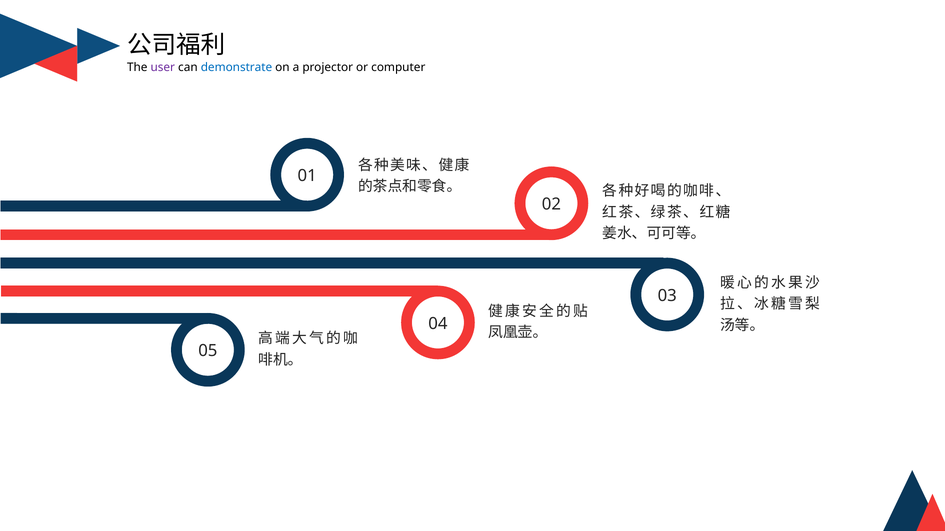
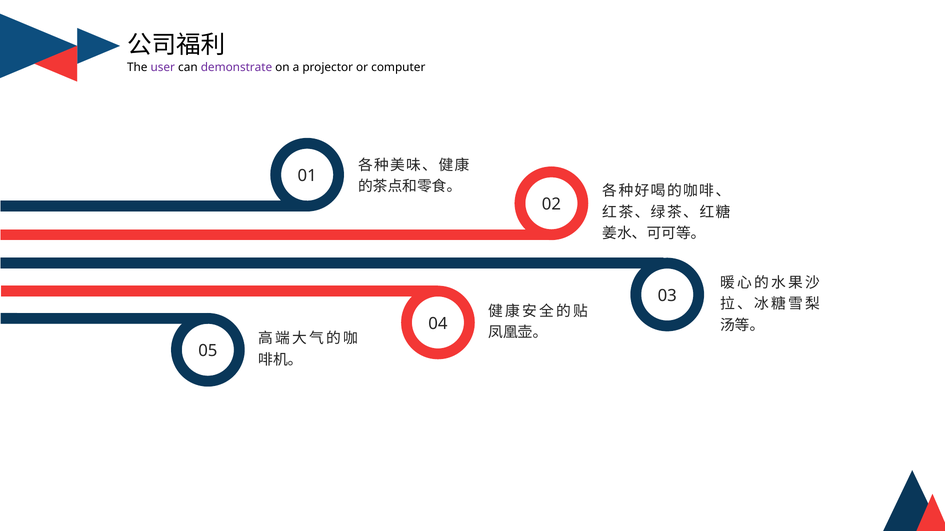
demonstrate colour: blue -> purple
